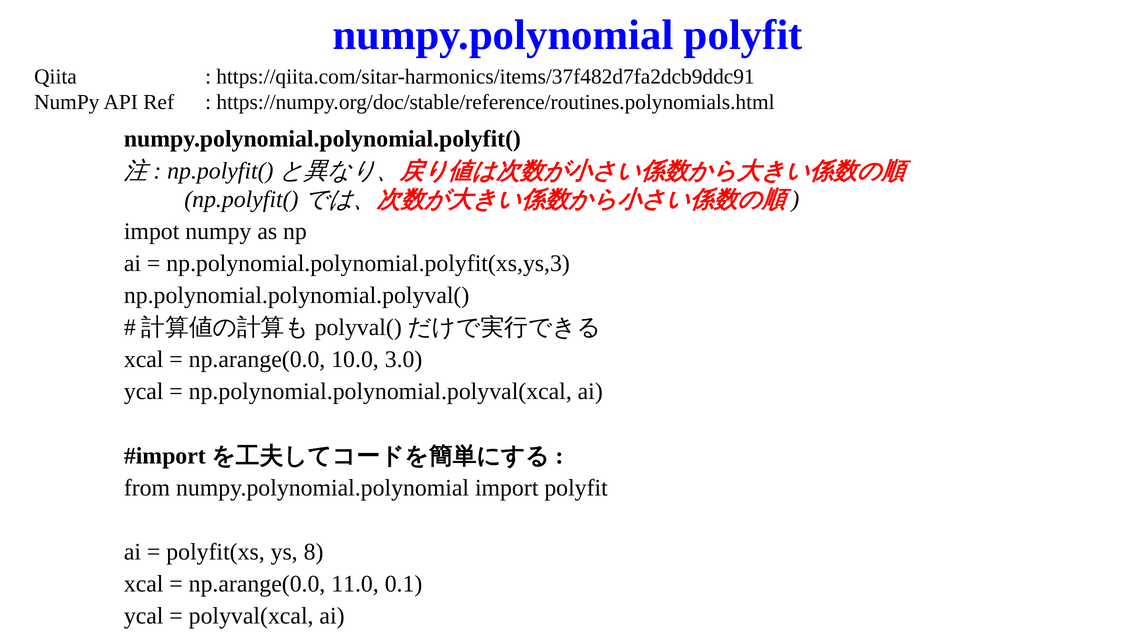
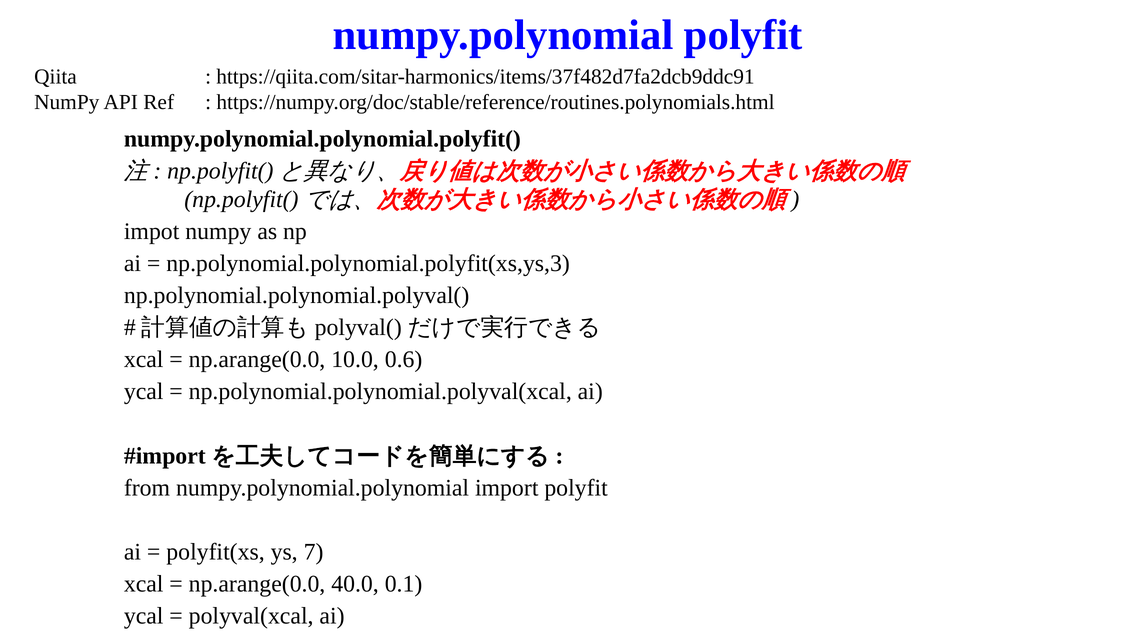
3.0: 3.0 -> 0.6
8: 8 -> 7
11.0: 11.0 -> 40.0
